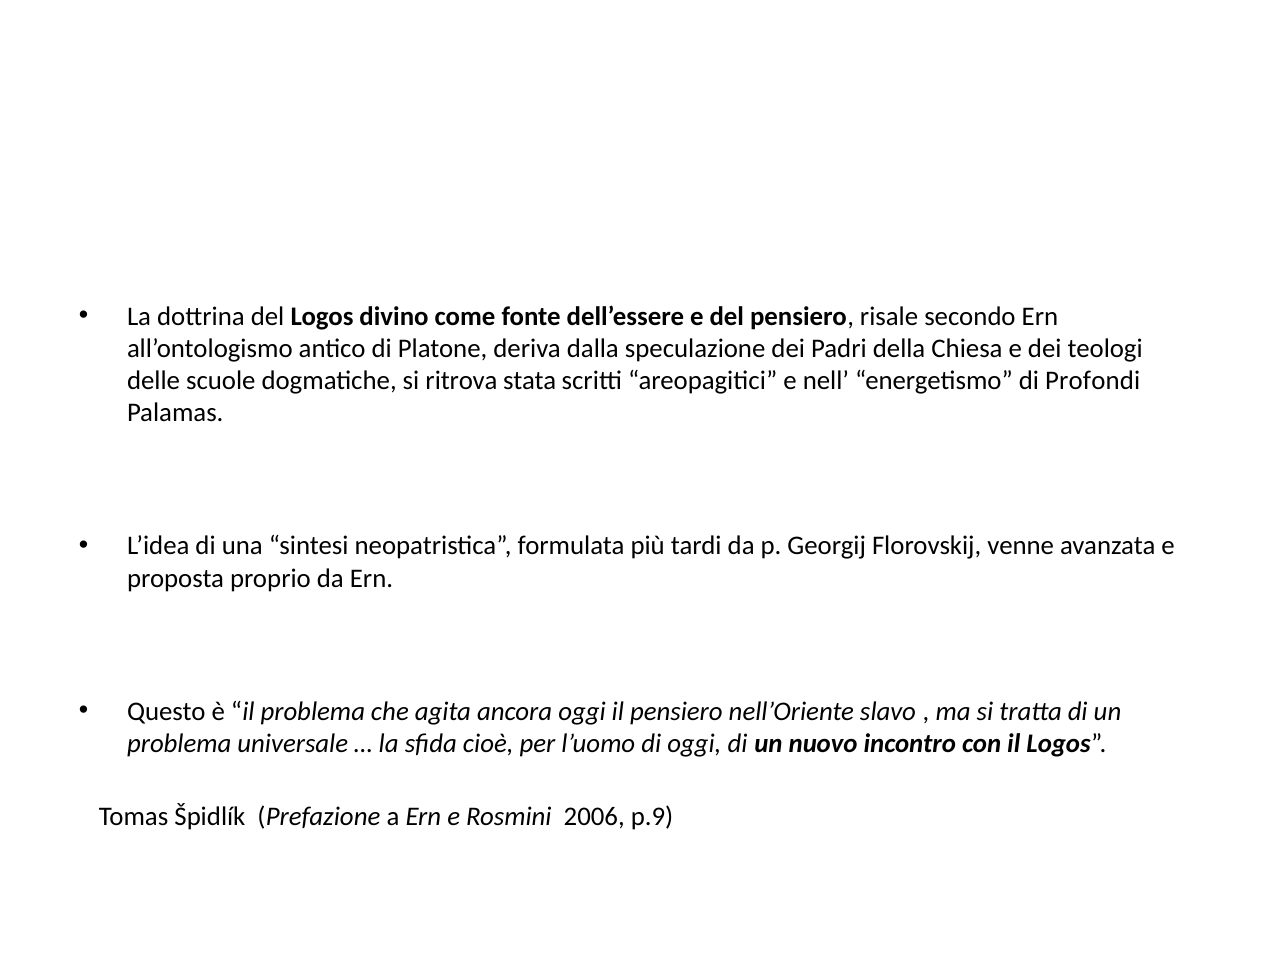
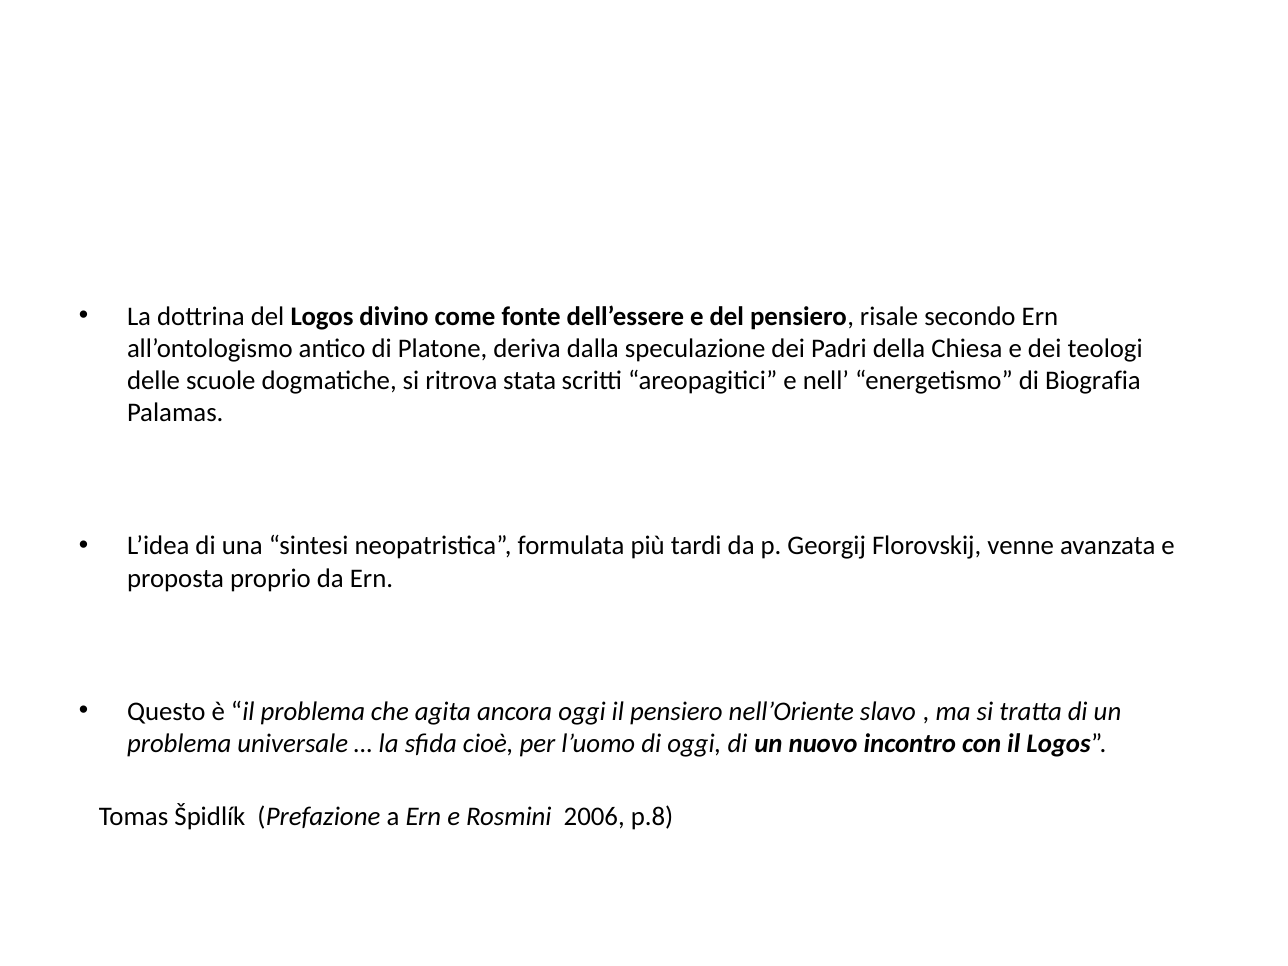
Profondi: Profondi -> Biografia
p.9: p.9 -> p.8
